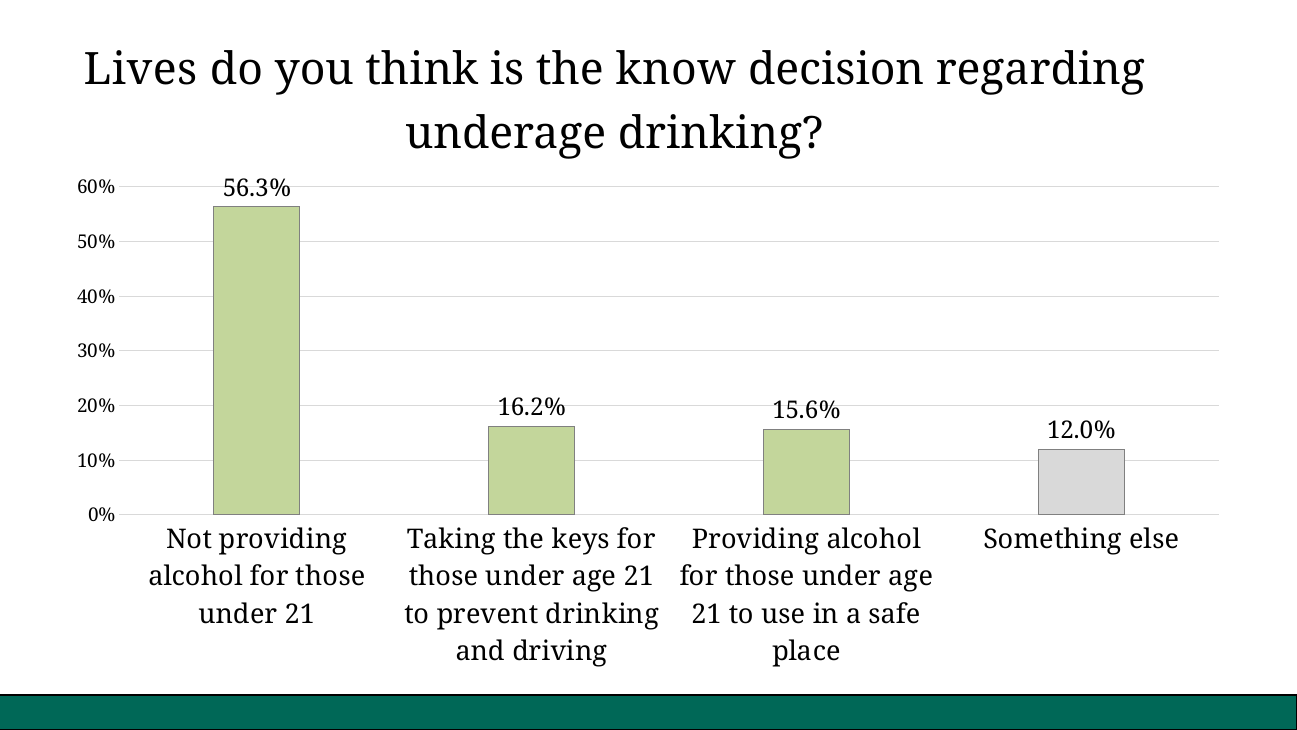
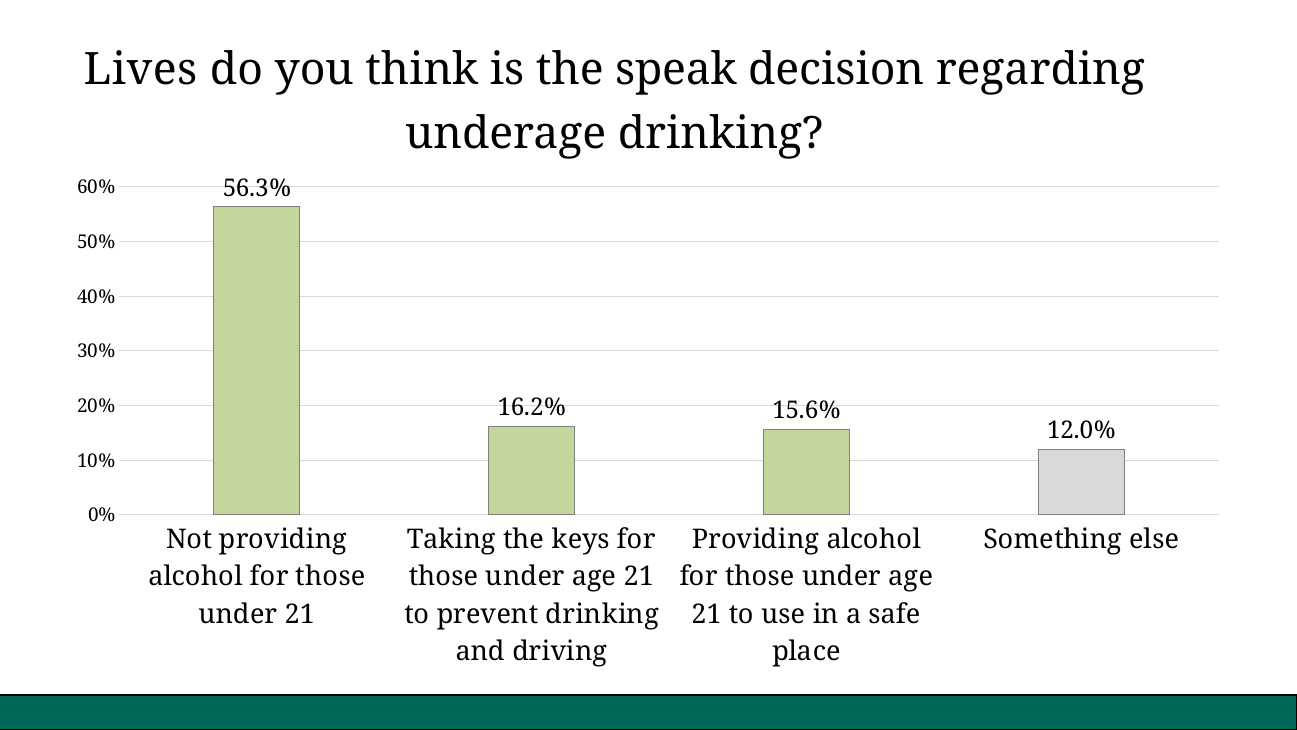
know: know -> speak
